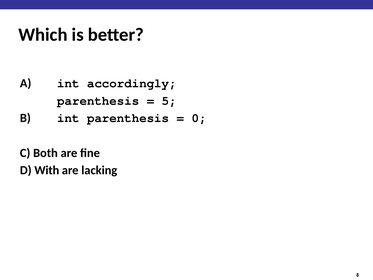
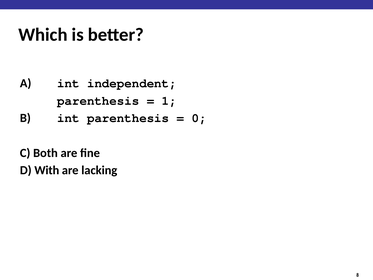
accordingly: accordingly -> independent
5: 5 -> 1
